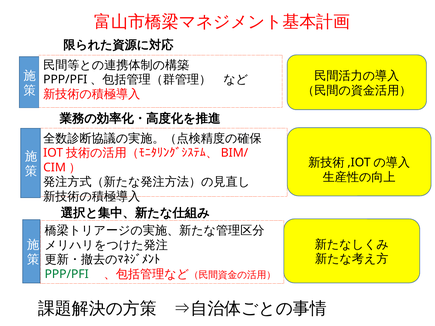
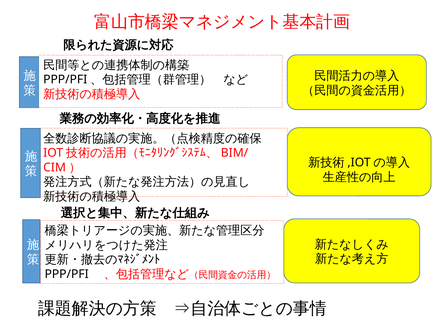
PPP/PFI colour: green -> black
